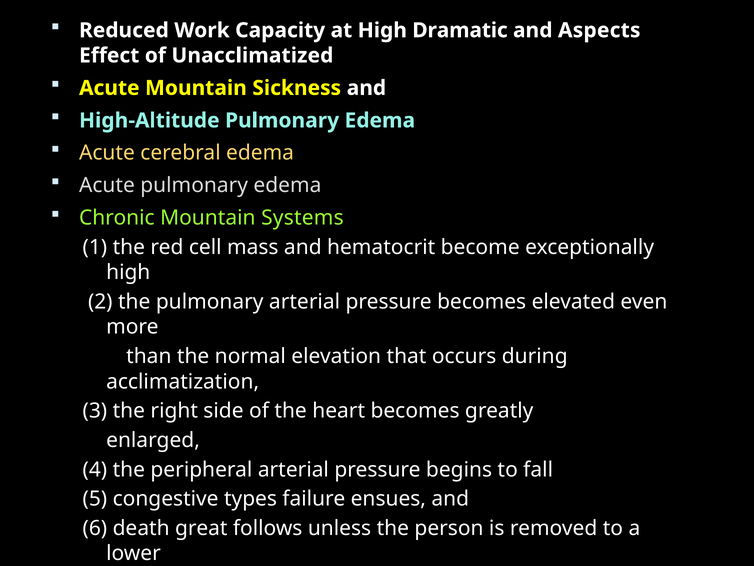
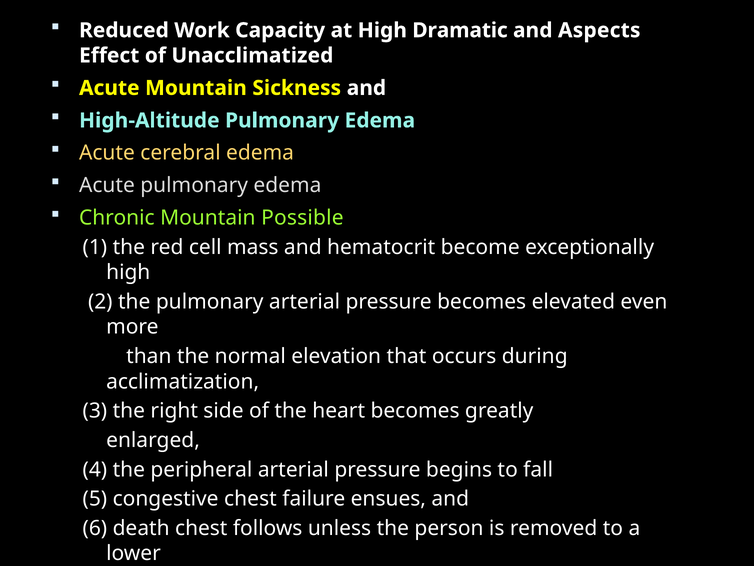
Systems: Systems -> Possible
congestive types: types -> chest
death great: great -> chest
